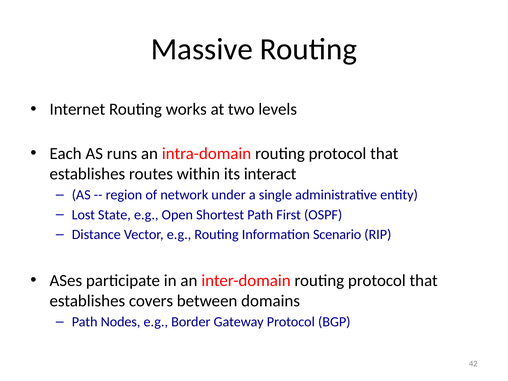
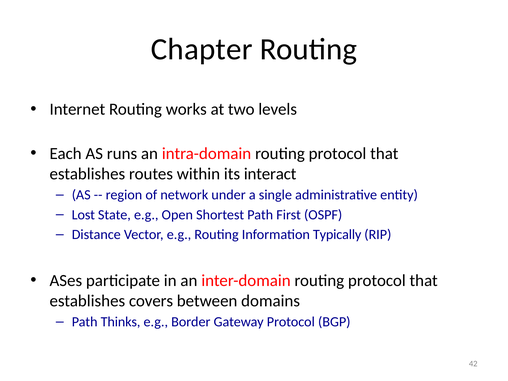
Massive: Massive -> Chapter
Scenario: Scenario -> Typically
Nodes: Nodes -> Thinks
